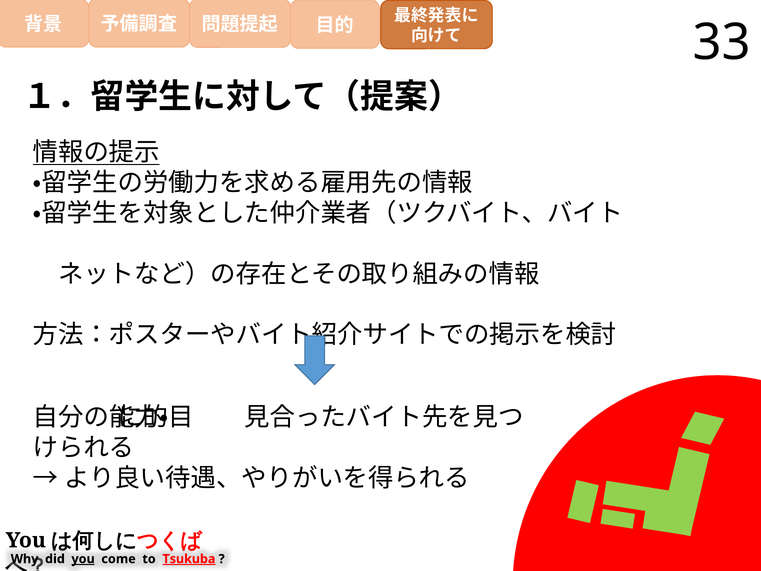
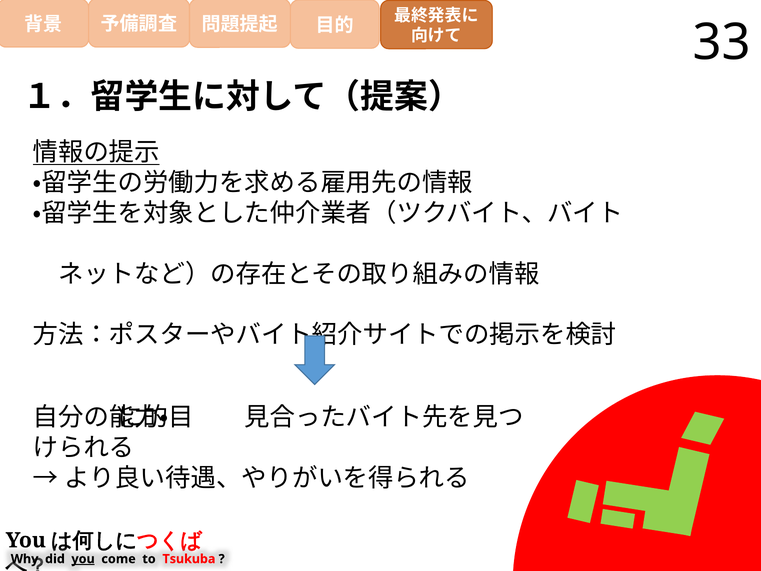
Tsukuba underline: present -> none
